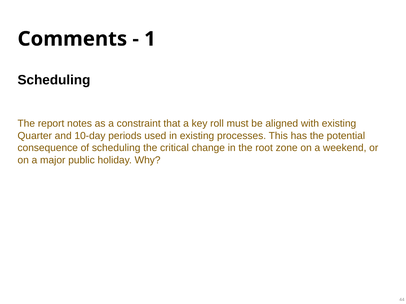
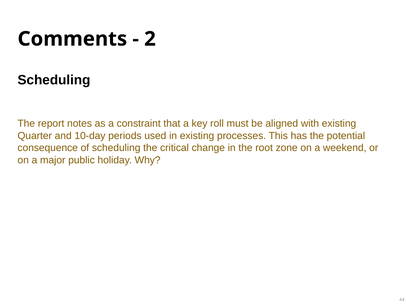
1: 1 -> 2
